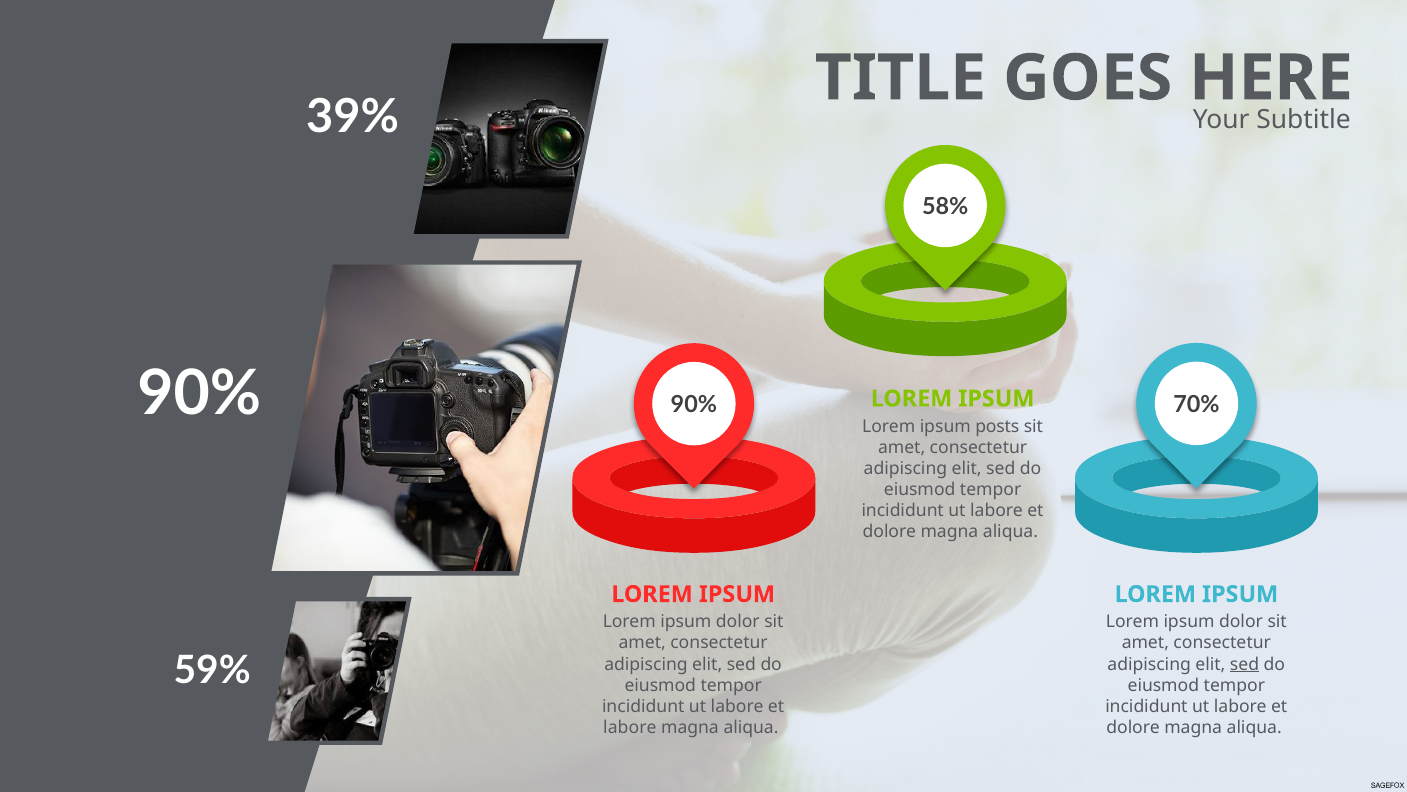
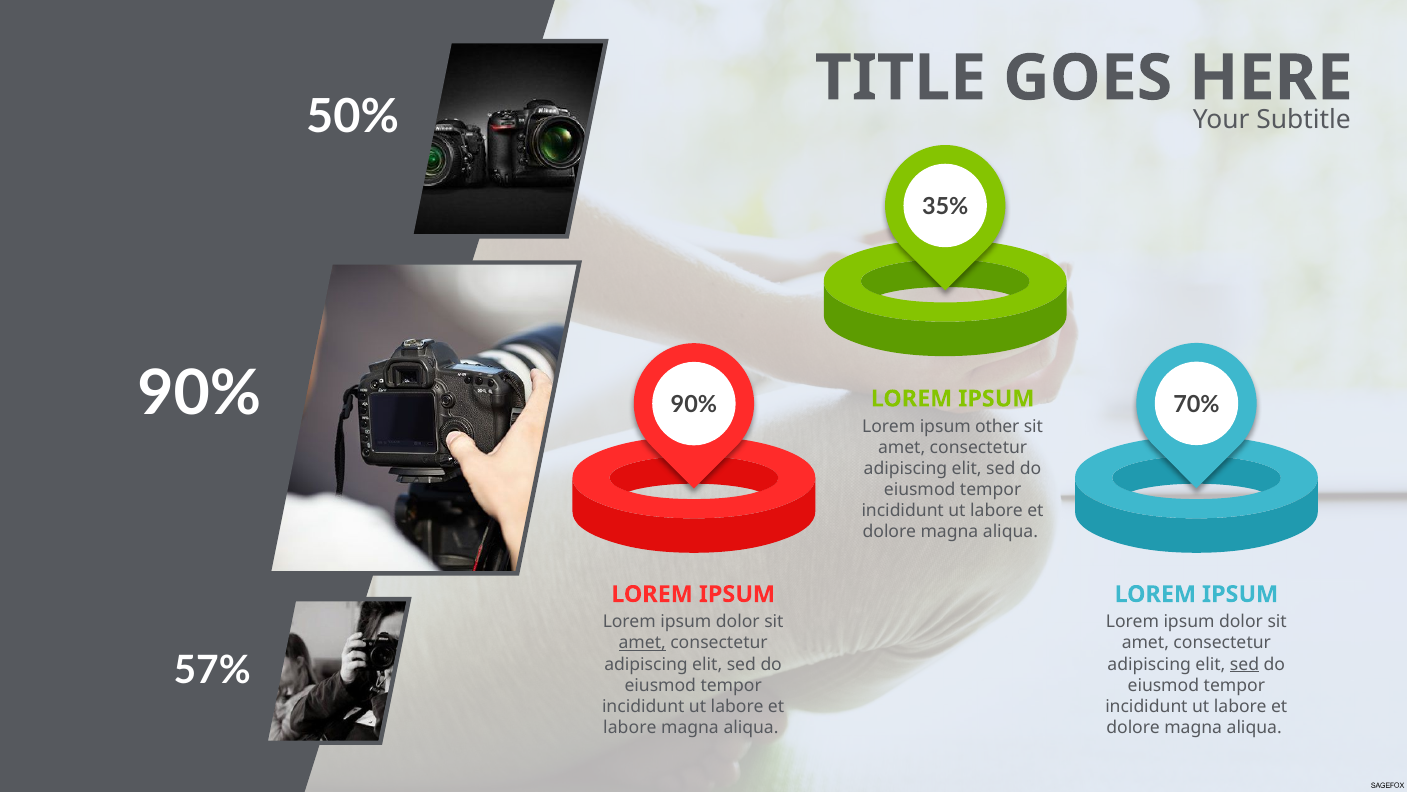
39%: 39% -> 50%
58%: 58% -> 35%
posts: posts -> other
amet at (642, 643) underline: none -> present
59%: 59% -> 57%
